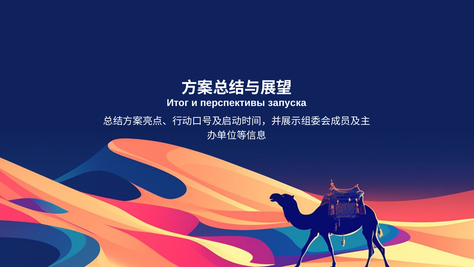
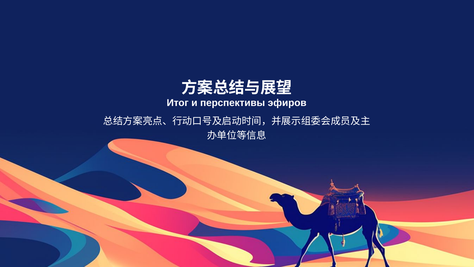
запуска: запуска -> эфиров
